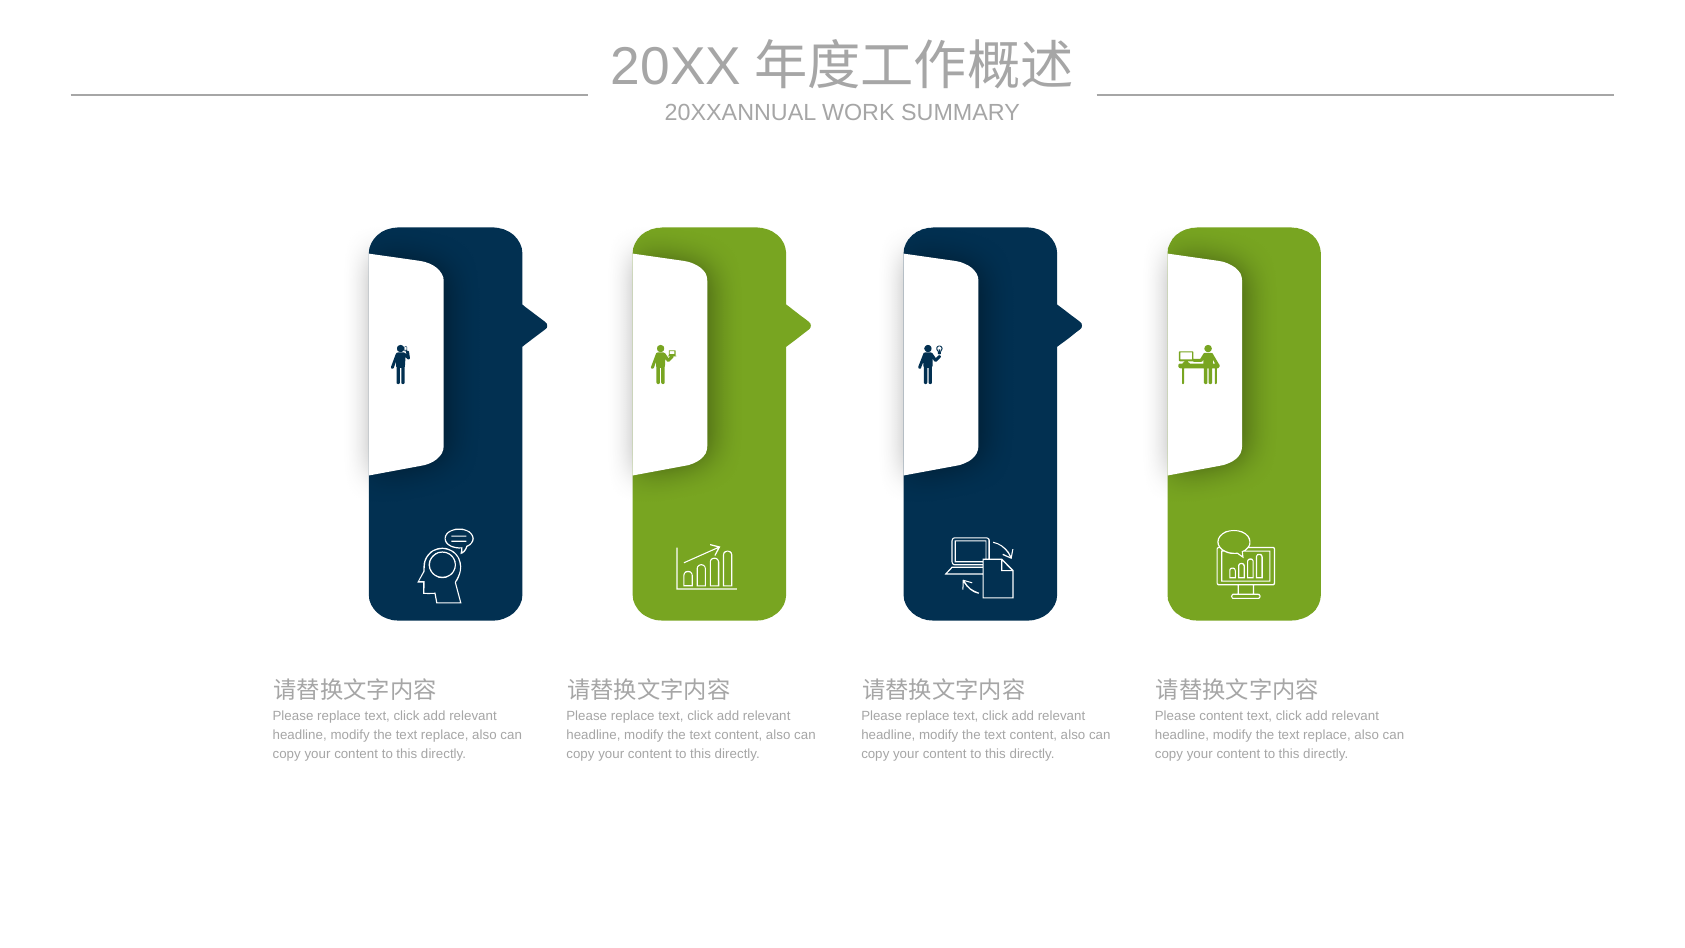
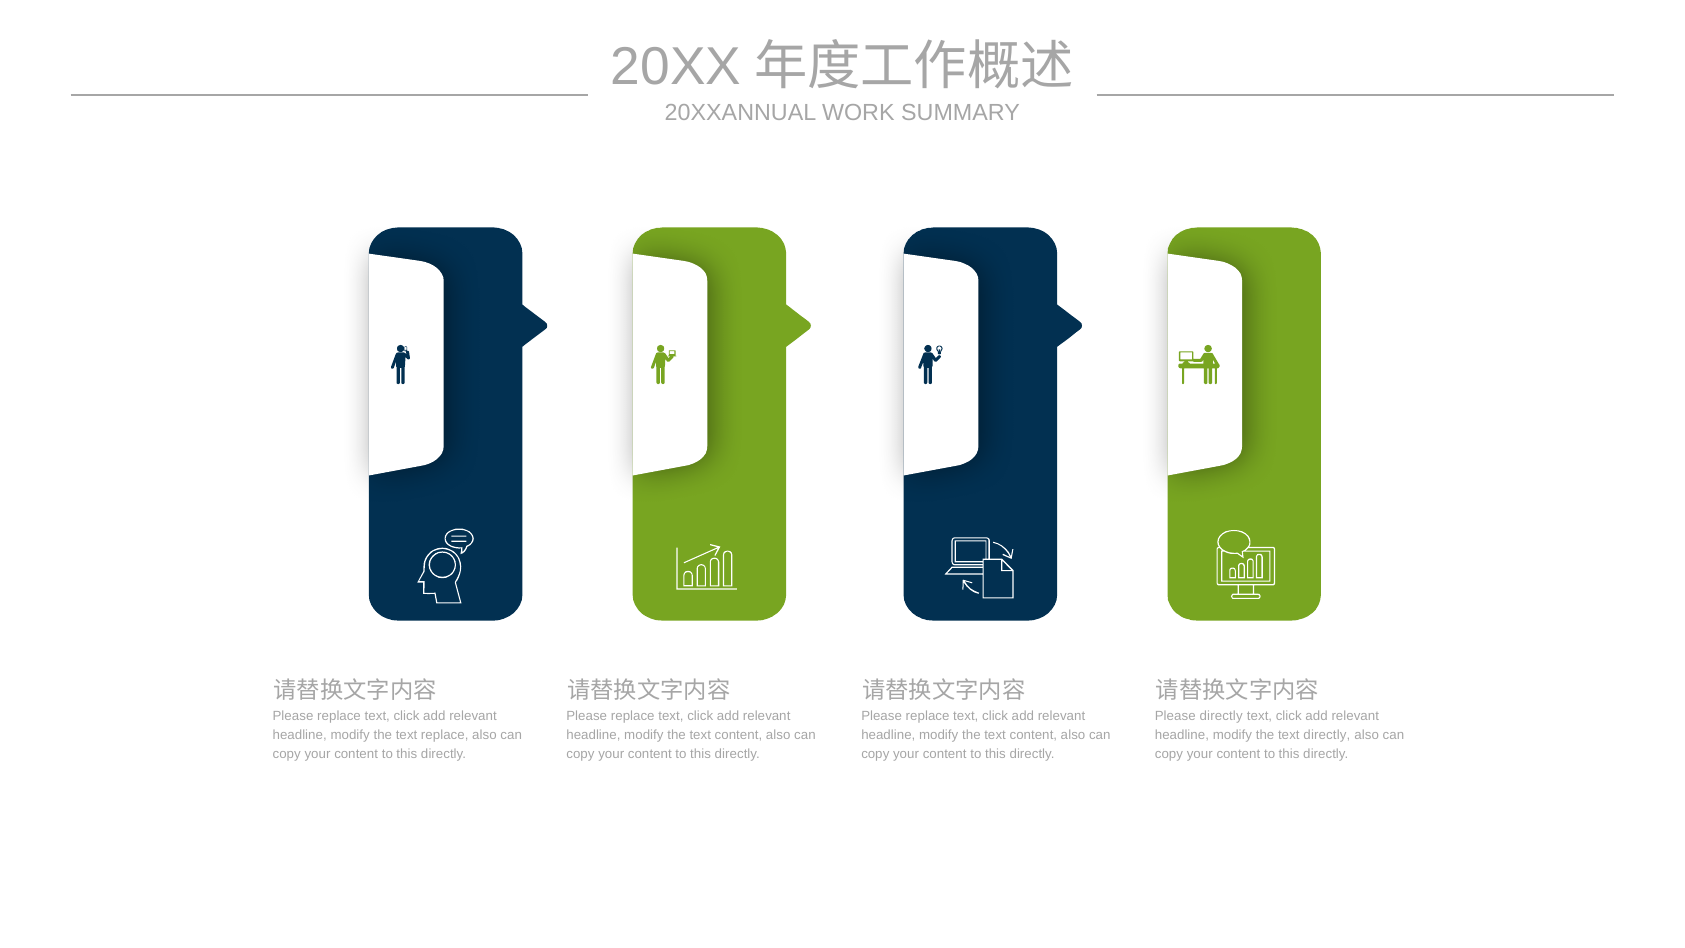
Please content: content -> directly
replace at (1327, 735): replace -> directly
